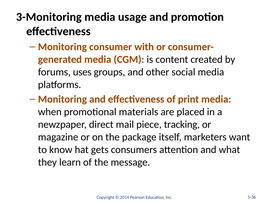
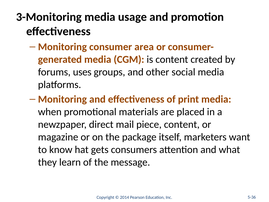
with: with -> area
piece tracking: tracking -> content
